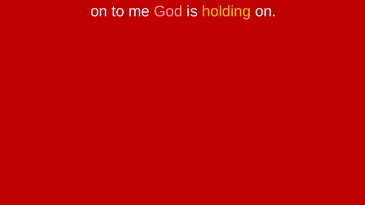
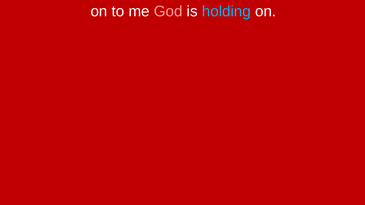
holding colour: yellow -> light blue
